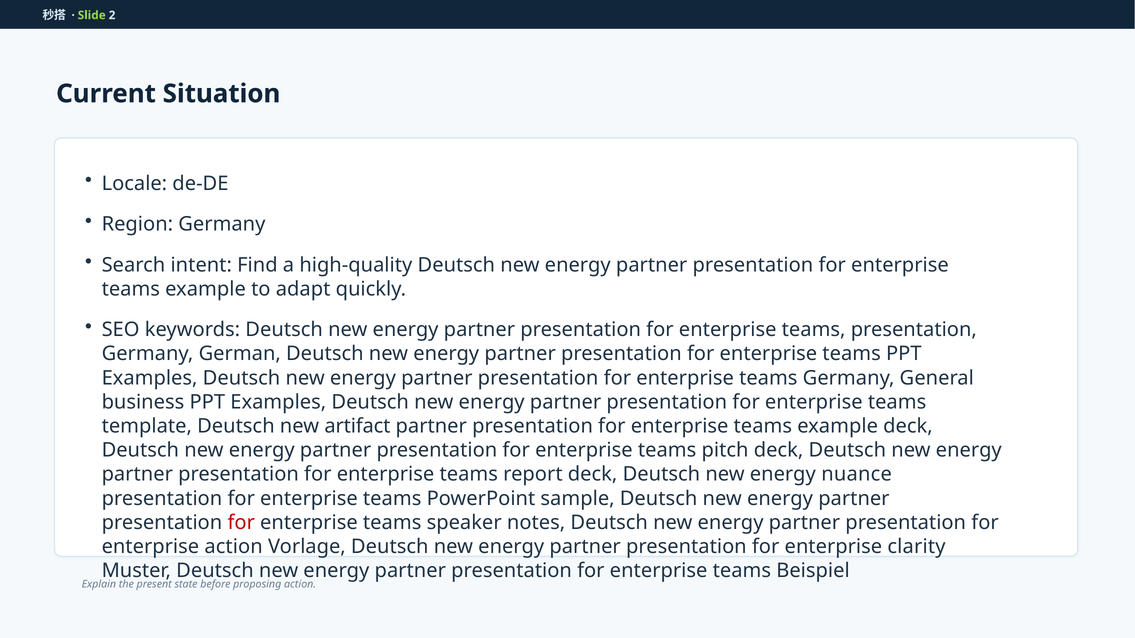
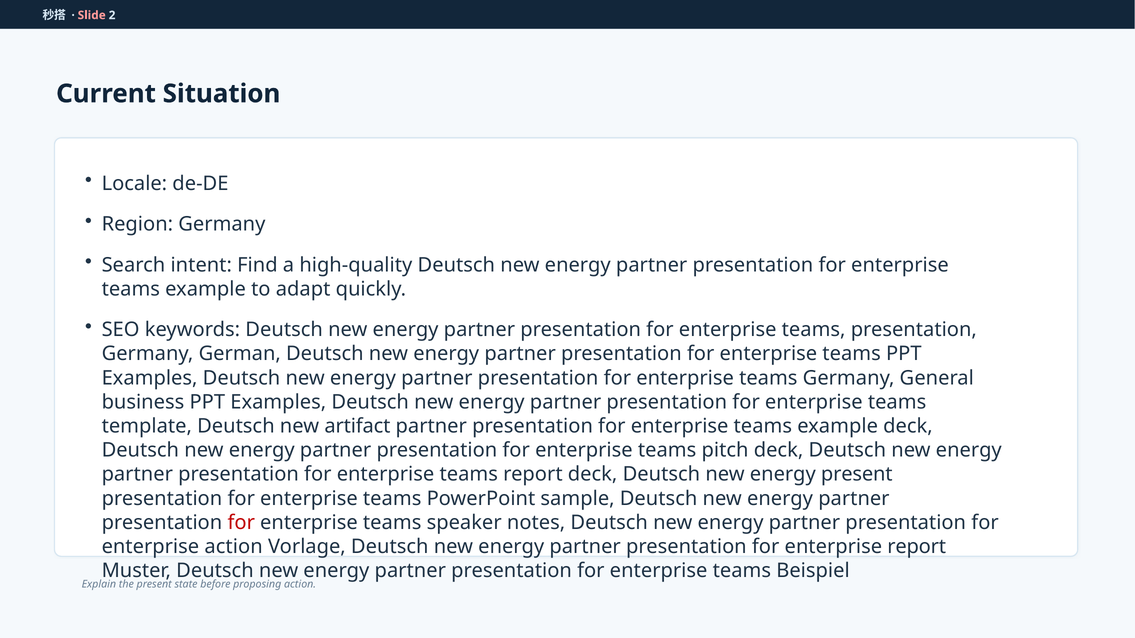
Slide colour: light green -> pink
energy nuance: nuance -> present
enterprise clarity: clarity -> report
